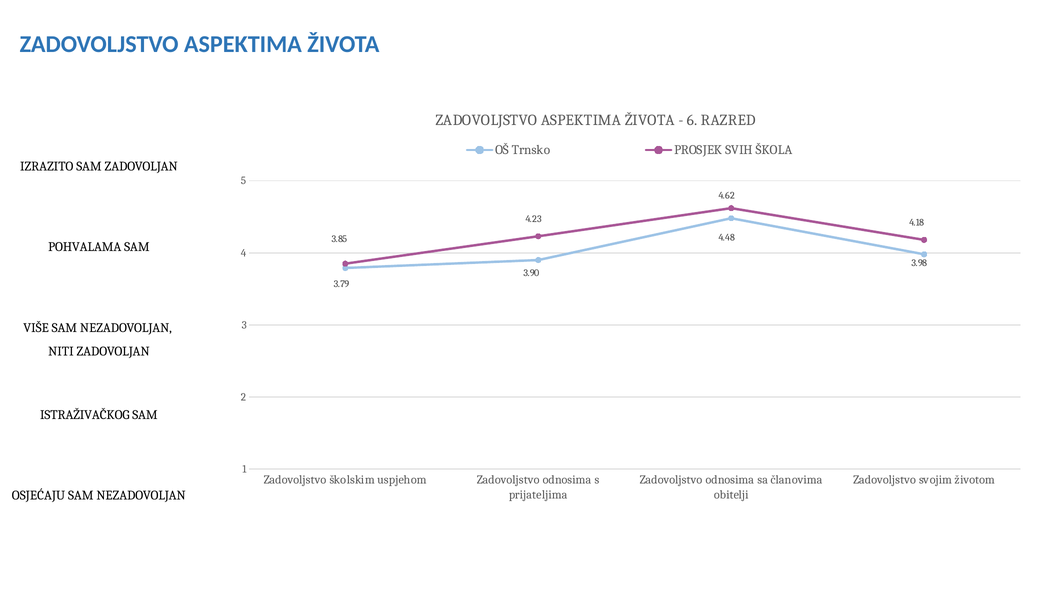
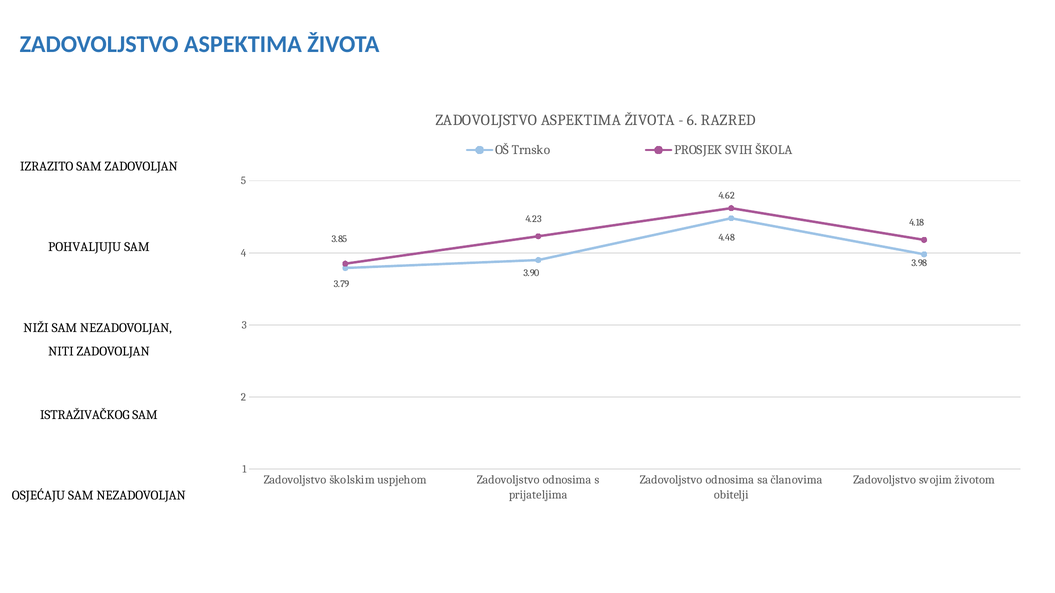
POHVALAMA: POHVALAMA -> POHVALJUJU
VIŠE: VIŠE -> NIŽI
